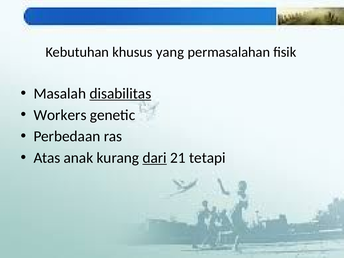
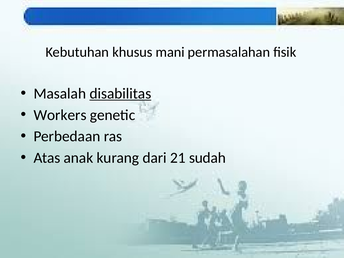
yang: yang -> mani
dari underline: present -> none
tetapi: tetapi -> sudah
